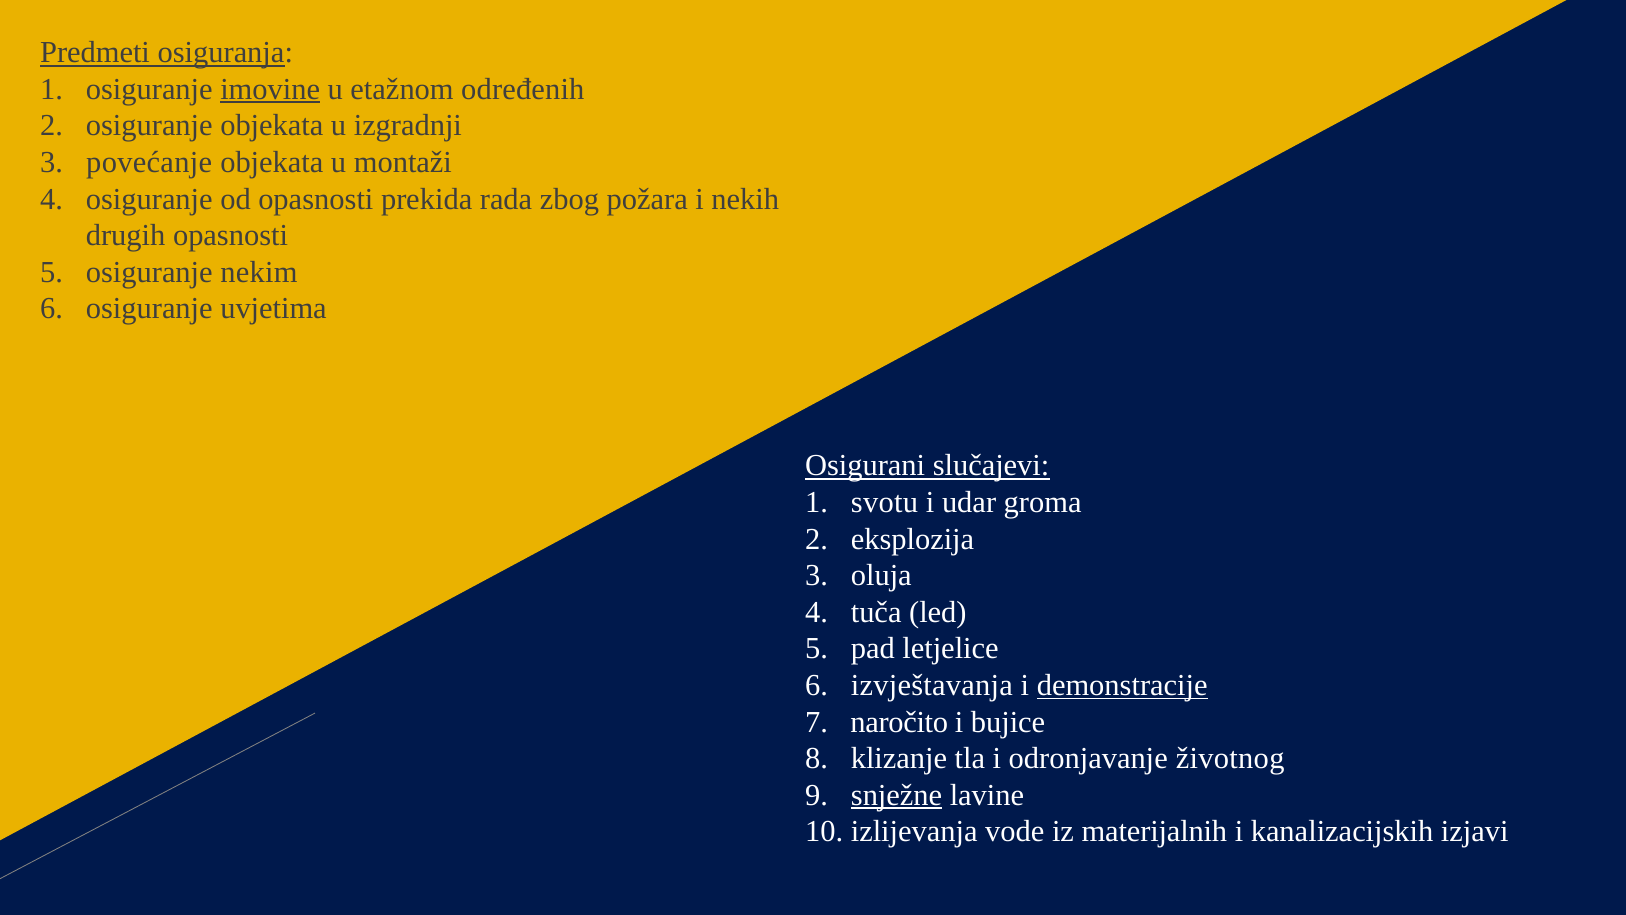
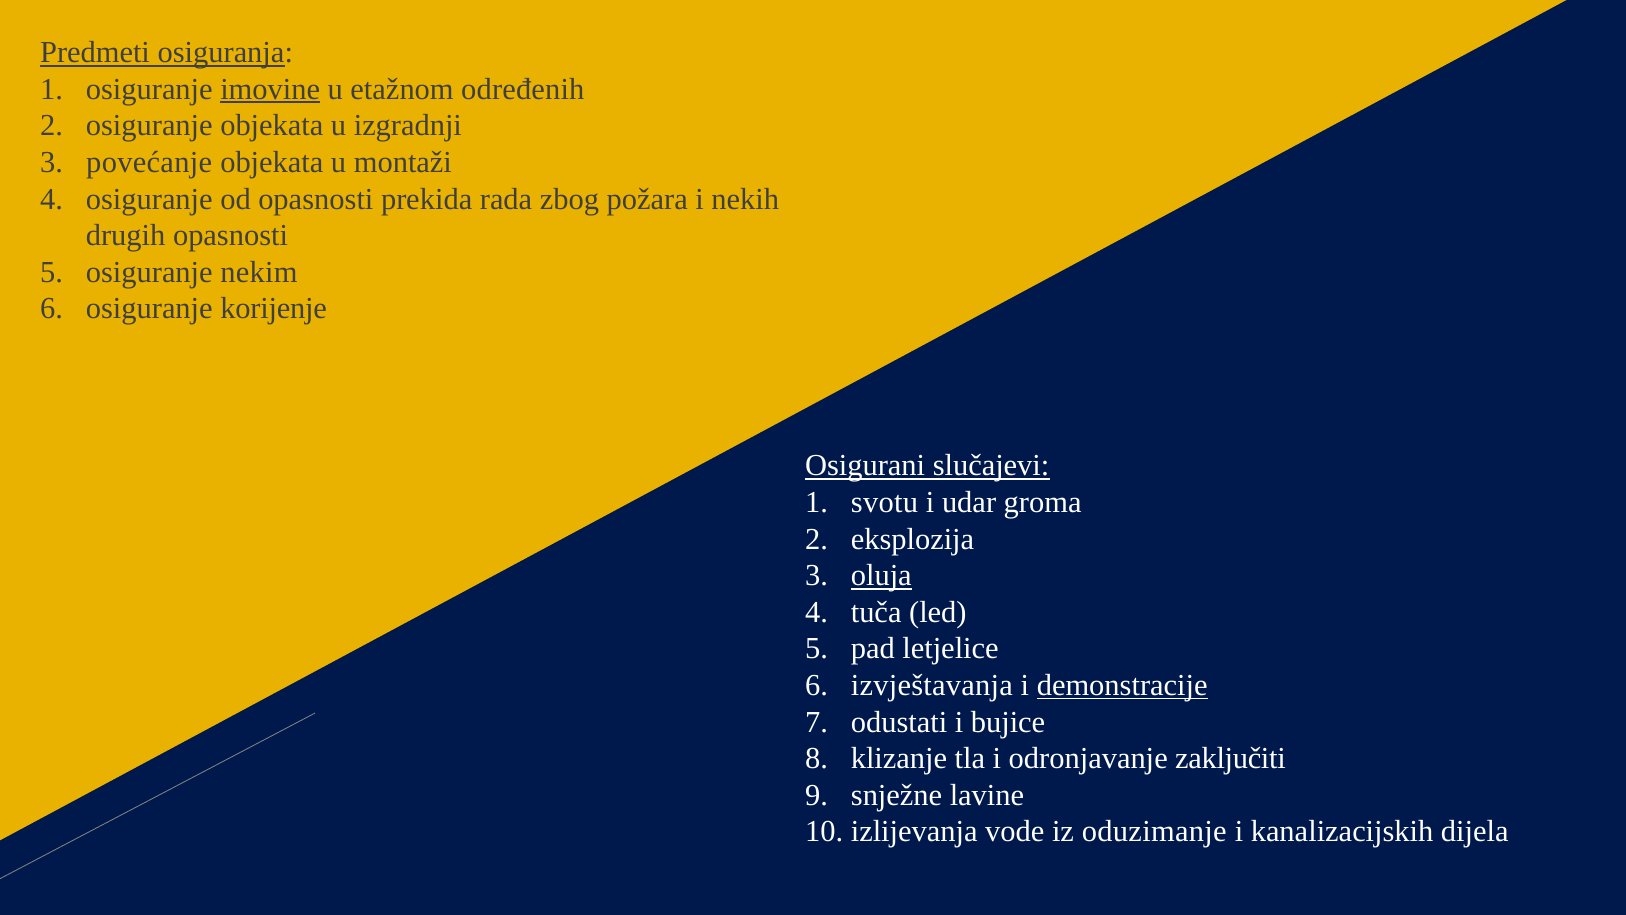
uvjetima: uvjetima -> korijenje
oluja underline: none -> present
naročito: naročito -> odustati
životnog: životnog -> zaključiti
snježne underline: present -> none
materijalnih: materijalnih -> oduzimanje
izjavi: izjavi -> dijela
